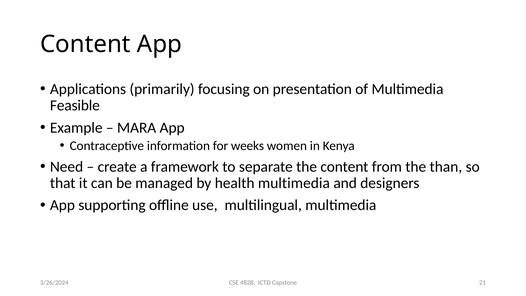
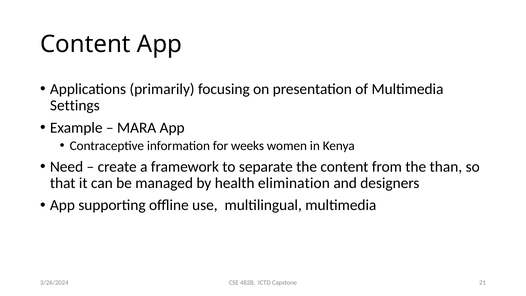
Feasible: Feasible -> Settings
health multimedia: multimedia -> elimination
